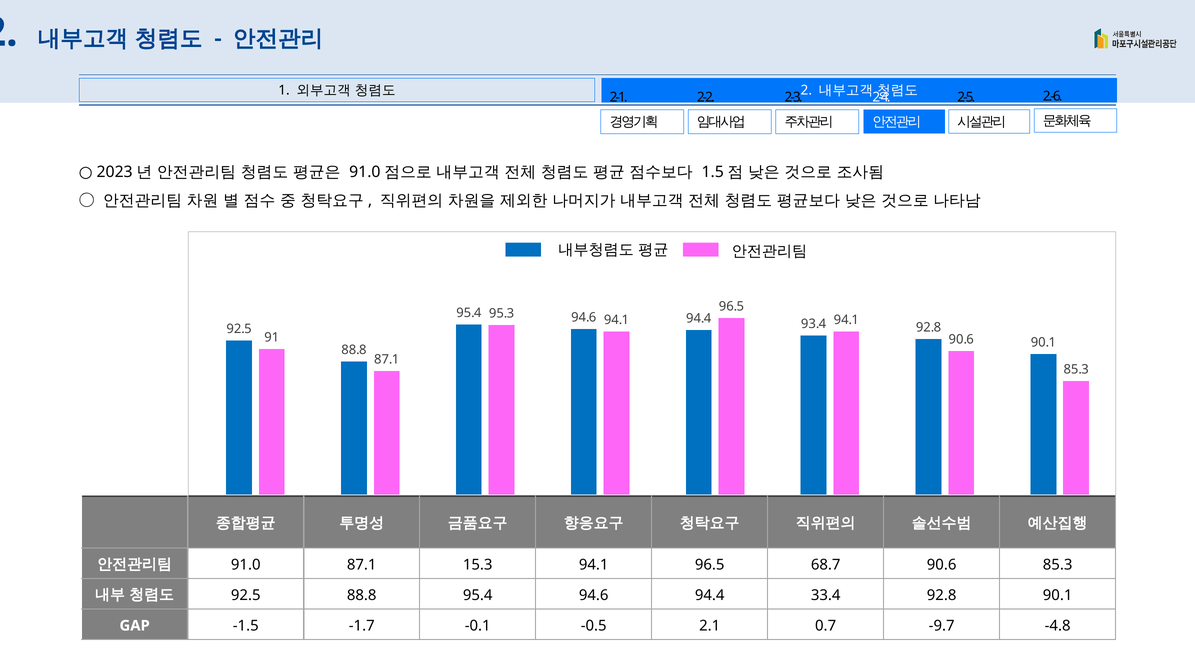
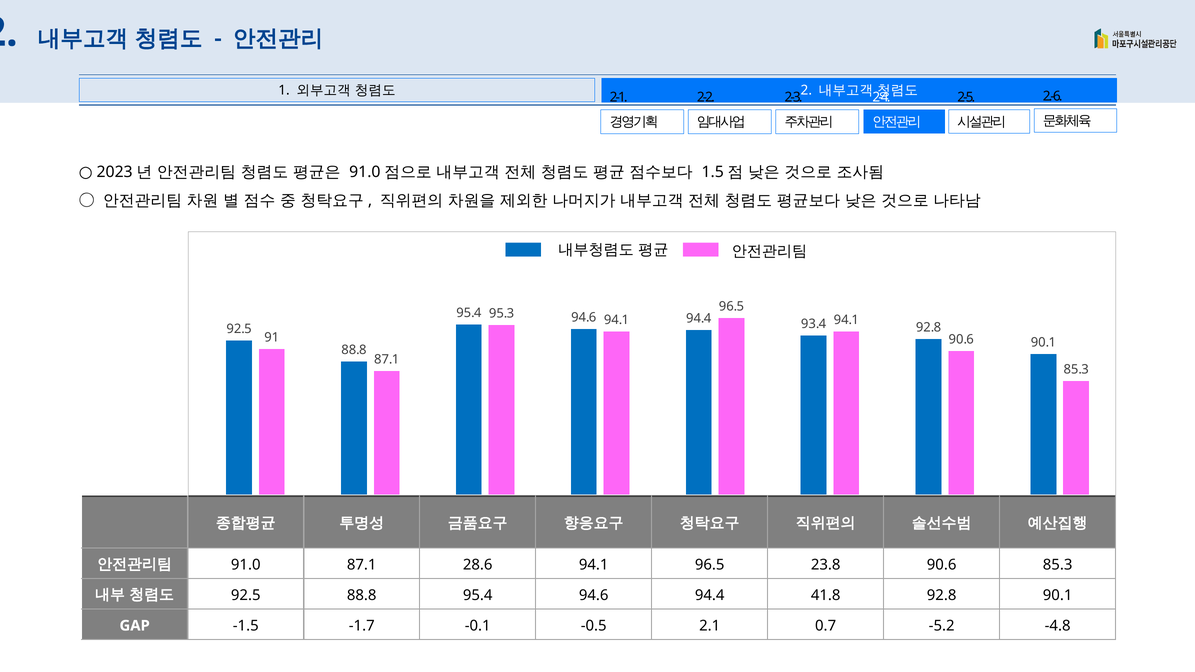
15.3: 15.3 -> 28.6
68.7: 68.7 -> 23.8
33.4: 33.4 -> 41.8
-9.7: -9.7 -> -5.2
